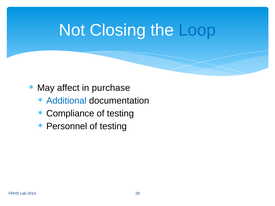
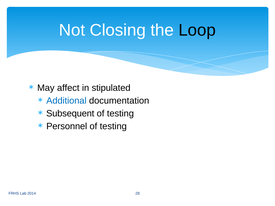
Loop colour: blue -> black
purchase: purchase -> stipulated
Compliance: Compliance -> Subsequent
